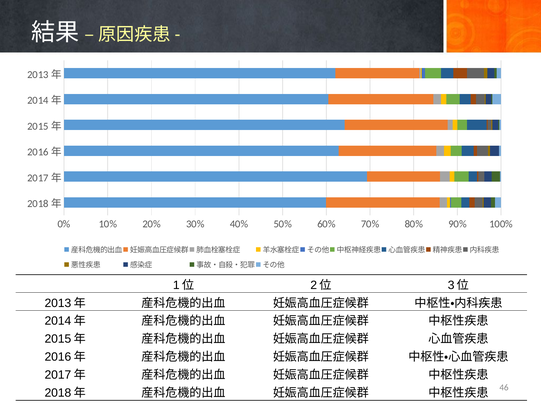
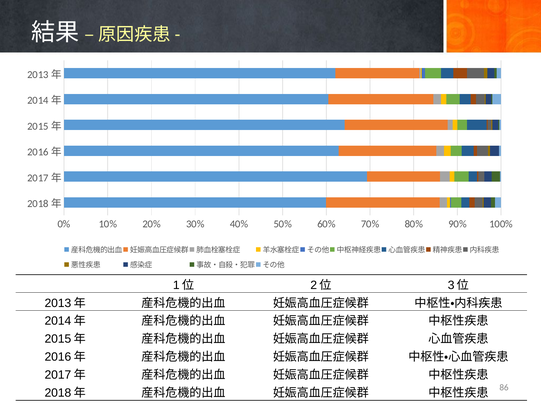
46: 46 -> 86
